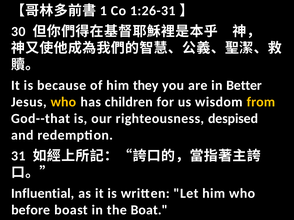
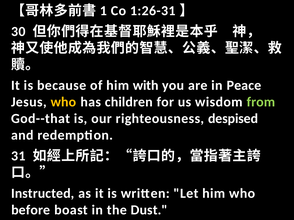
they: they -> with
Better: Better -> Peace
from colour: yellow -> light green
Influential: Influential -> Instructed
Boat: Boat -> Dust
